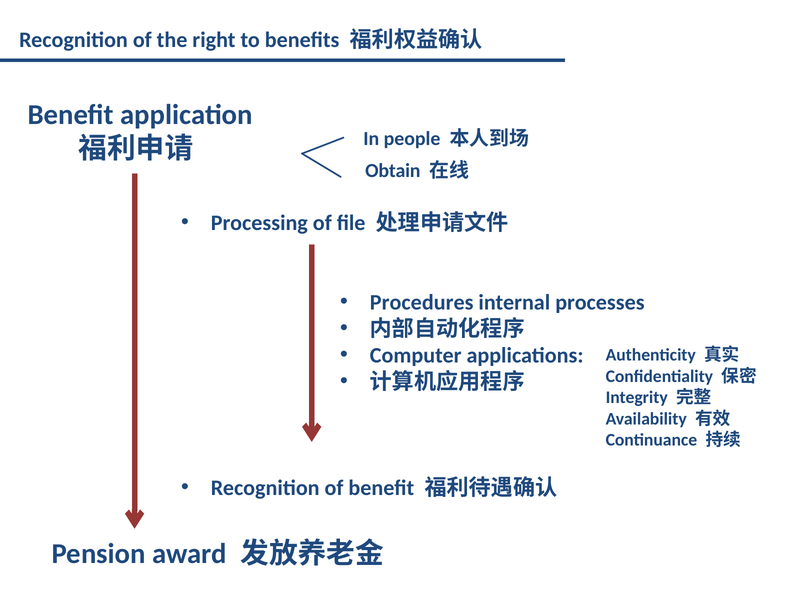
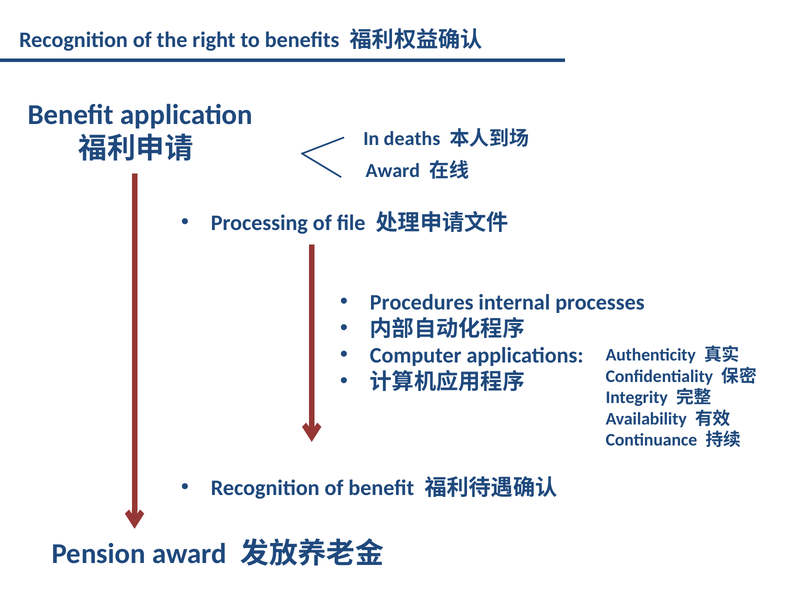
people: people -> deaths
Obtain at (393, 171): Obtain -> Award
